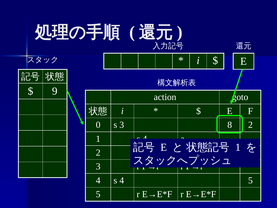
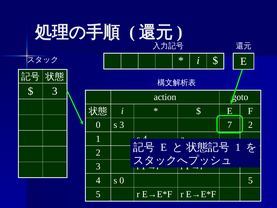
9 at (55, 91): 9 -> 3
8: 8 -> 7
4 s 4: 4 -> 0
